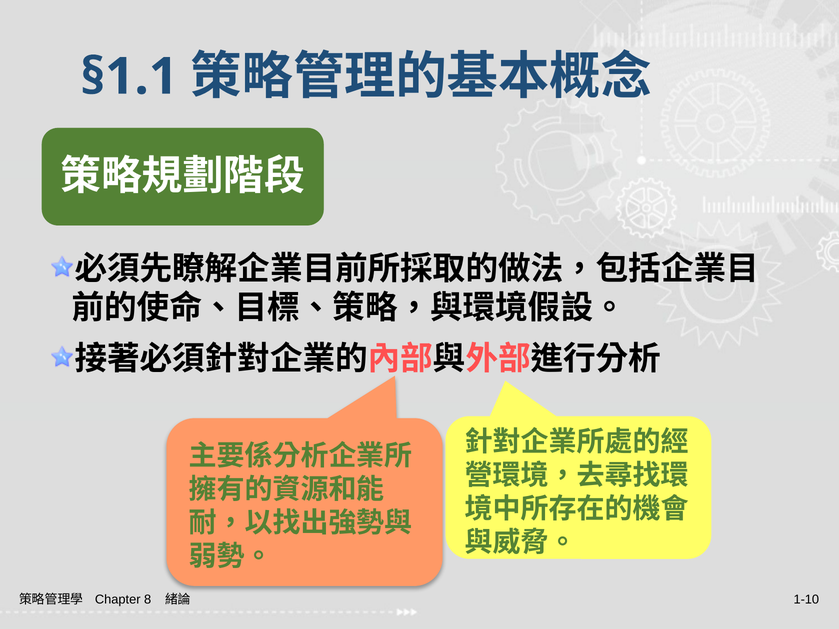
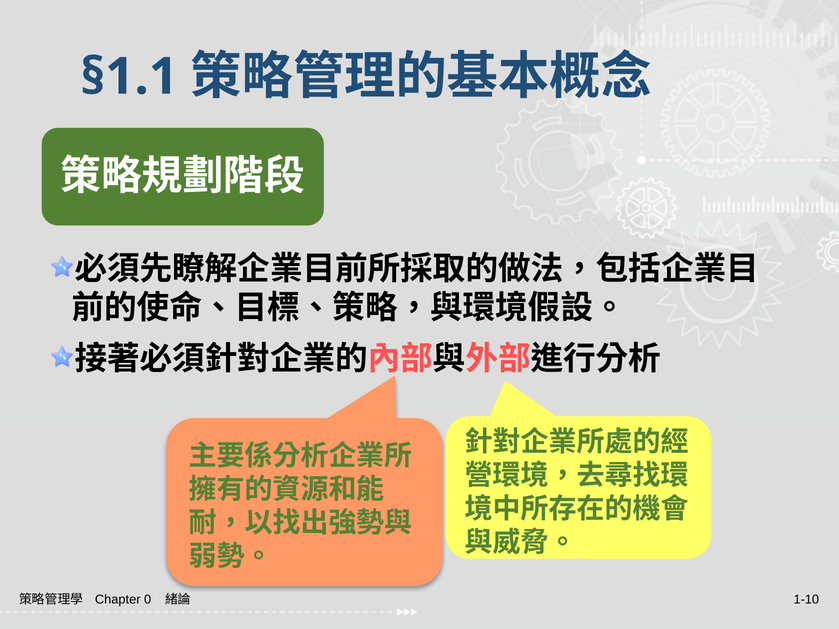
8: 8 -> 0
